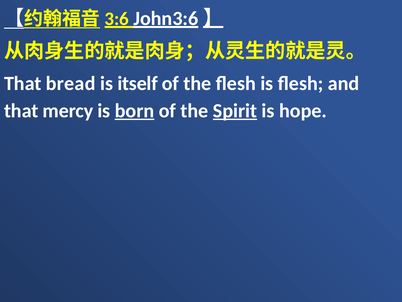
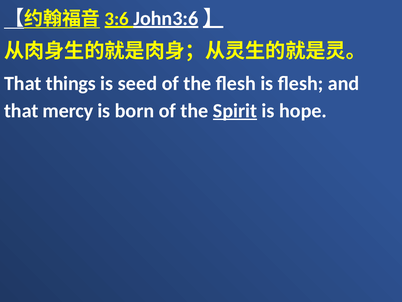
bread: bread -> things
itself: itself -> seed
born underline: present -> none
